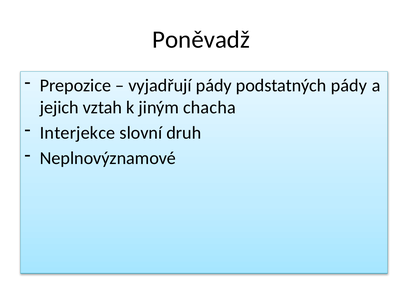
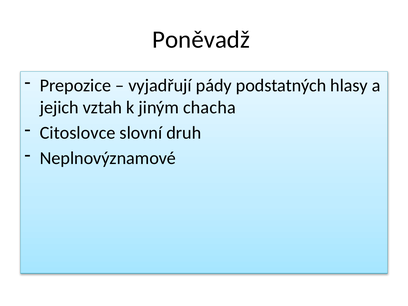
podstatných pády: pády -> hlasy
Interjekce: Interjekce -> Citoslovce
